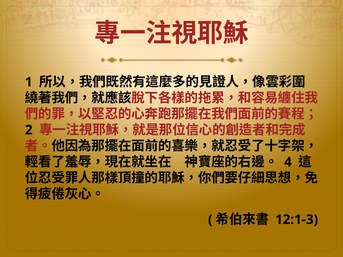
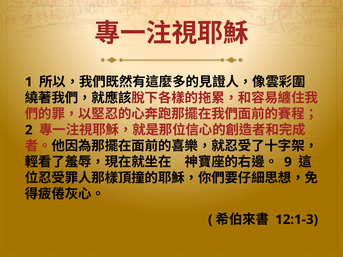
4: 4 -> 9
